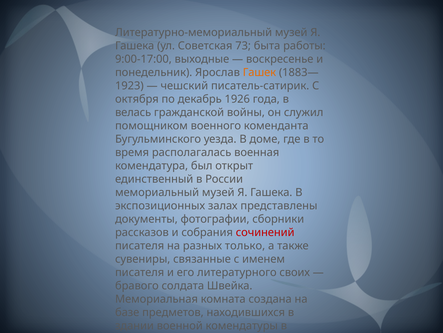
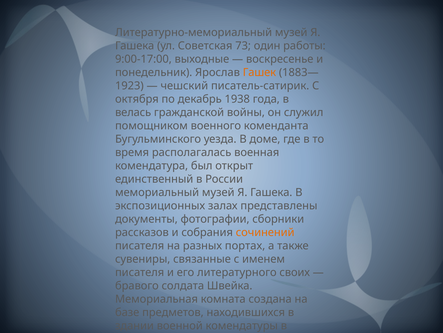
быта: быта -> один
1926: 1926 -> 1938
сочинений colour: red -> orange
только: только -> портах
